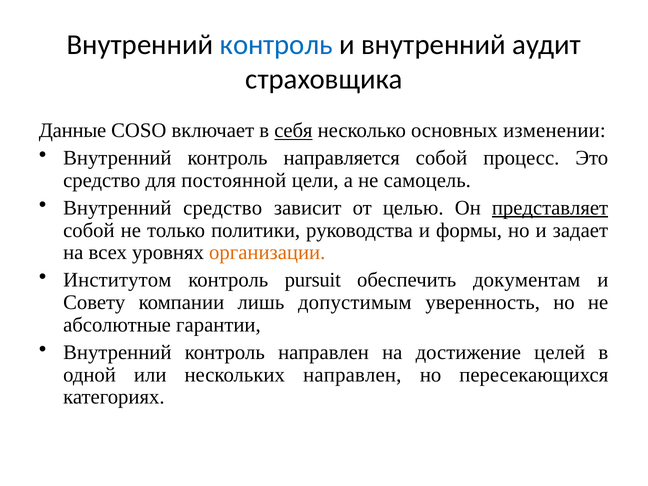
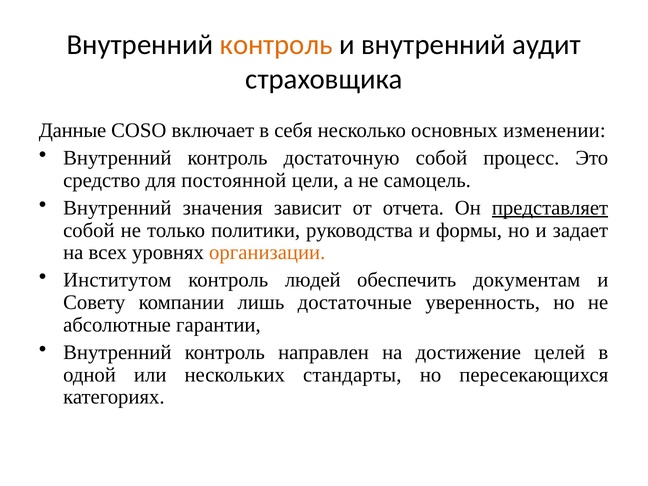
контроль at (276, 45) colour: blue -> orange
себя underline: present -> none
направляется: направляется -> достаточную
Внутренний средство: средство -> значения
целью: целью -> отчета
pursuit: pursuit -> людей
допустимым: допустимым -> достаточные
нескольких направлен: направлен -> стандарты
